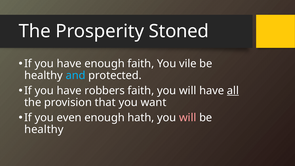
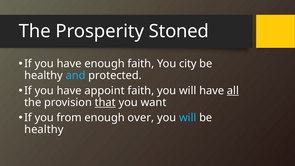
vile: vile -> city
robbers: robbers -> appoint
that underline: none -> present
even: even -> from
hath: hath -> over
will at (188, 118) colour: pink -> light blue
